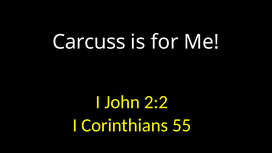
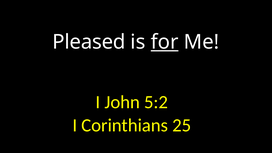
Carcuss: Carcuss -> Pleased
for underline: none -> present
2:2: 2:2 -> 5:2
55: 55 -> 25
